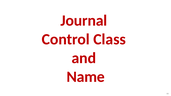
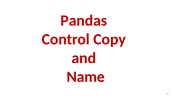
Journal: Journal -> Pandas
Class: Class -> Copy
